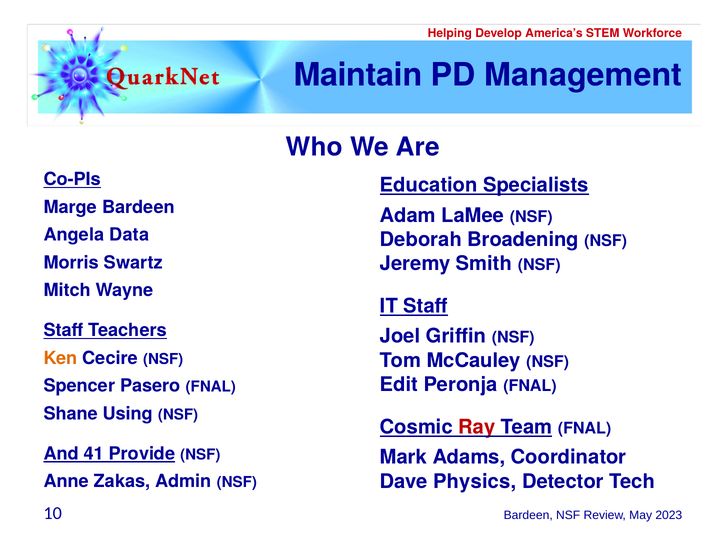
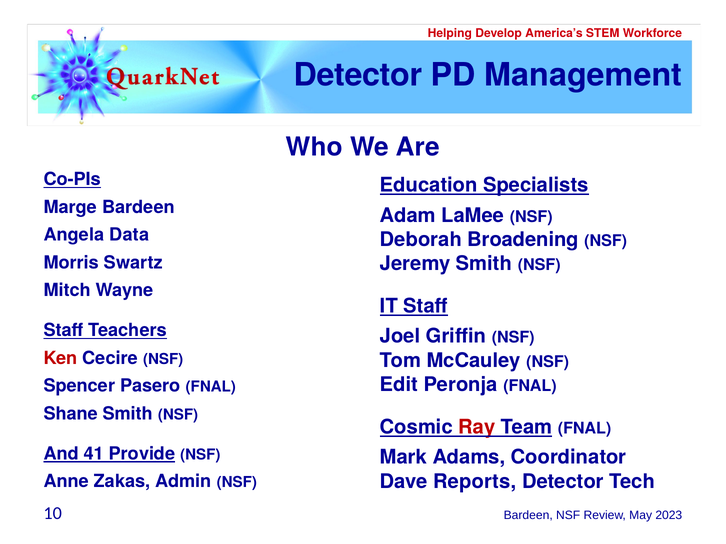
Maintain at (358, 75): Maintain -> Detector
Ken colour: orange -> red
Shane Using: Using -> Smith
Physics: Physics -> Reports
